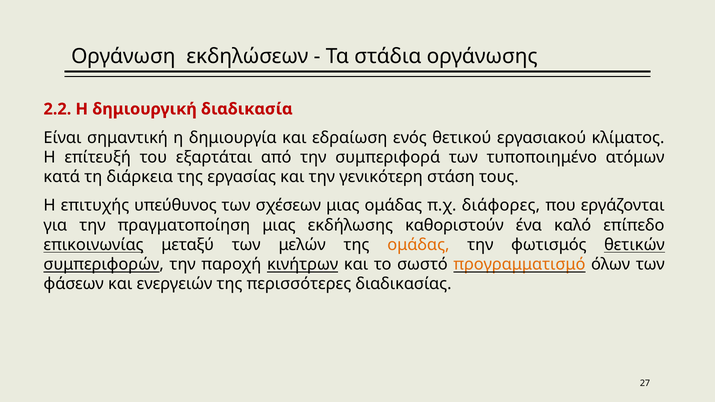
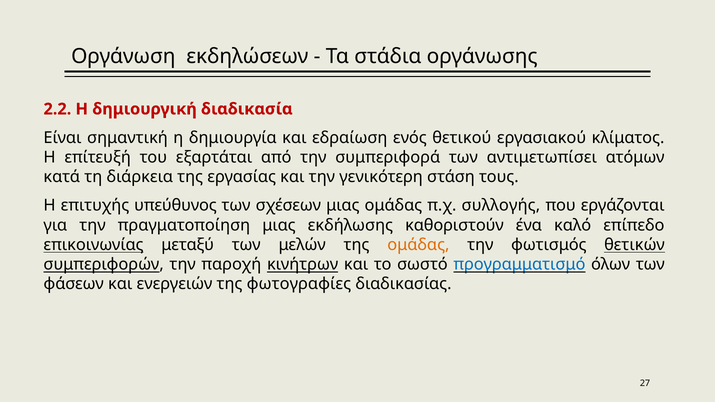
τυποποιημένο: τυποποιημένο -> αντιμετωπίσει
διάφορες: διάφορες -> συλλογής
προγραμματισμό colour: orange -> blue
περισσότερες: περισσότερες -> φωτογραφίες
